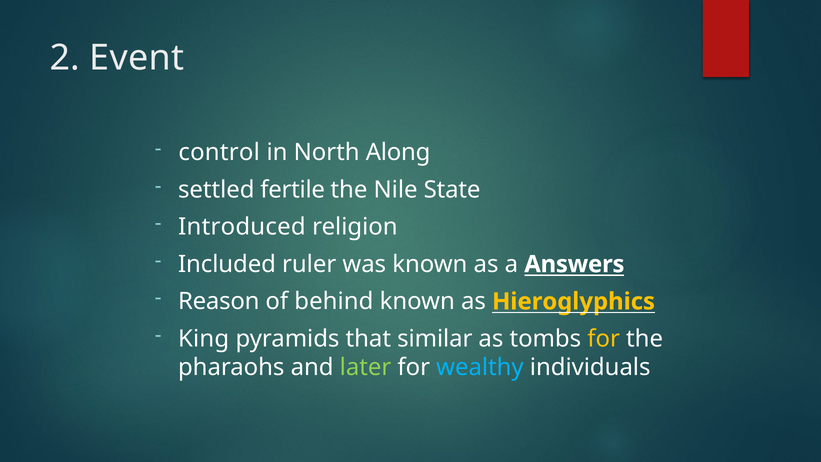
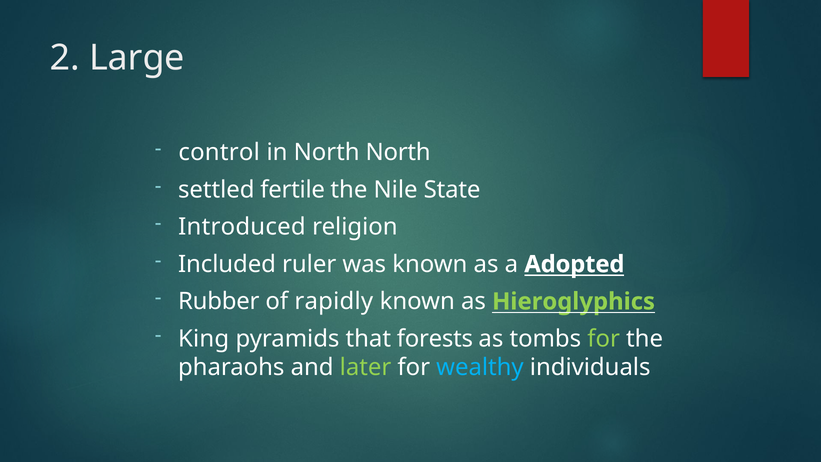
Event: Event -> Large
North Along: Along -> North
Answers: Answers -> Adopted
Reason: Reason -> Rubber
behind: behind -> rapidly
Hieroglyphics colour: yellow -> light green
similar: similar -> forests
for at (604, 339) colour: yellow -> light green
